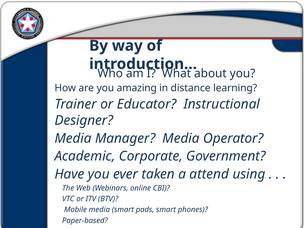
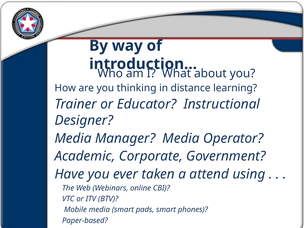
amazing: amazing -> thinking
